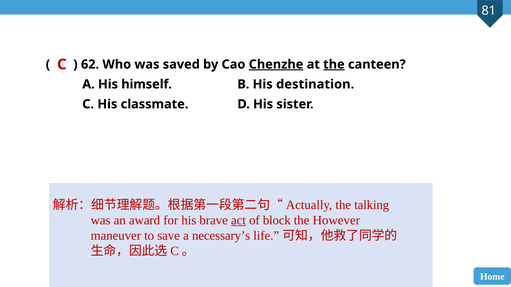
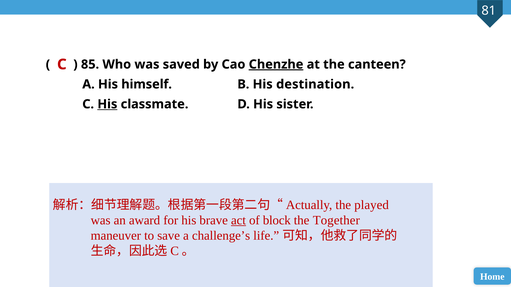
62: 62 -> 85
the at (334, 64) underline: present -> none
His at (107, 104) underline: none -> present
talking: talking -> played
However: However -> Together
necessary’s: necessary’s -> challenge’s
